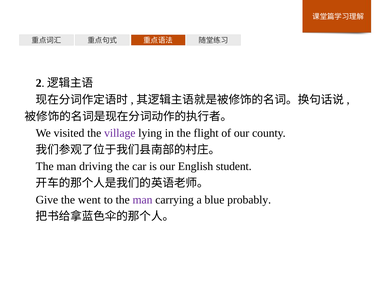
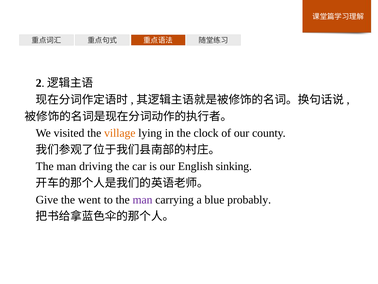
village colour: purple -> orange
flight: flight -> clock
student: student -> sinking
